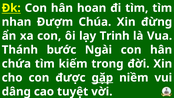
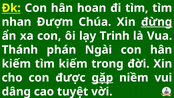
đừng underline: none -> present
bước: bước -> phán
chứa at (16, 64): chứa -> kiếm
